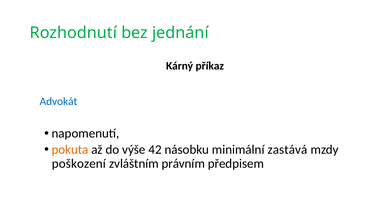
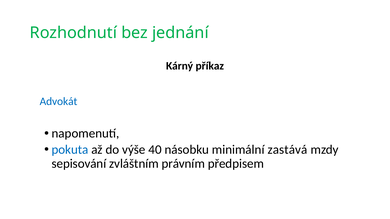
pokuta colour: orange -> blue
42: 42 -> 40
poškození: poškození -> sepisování
